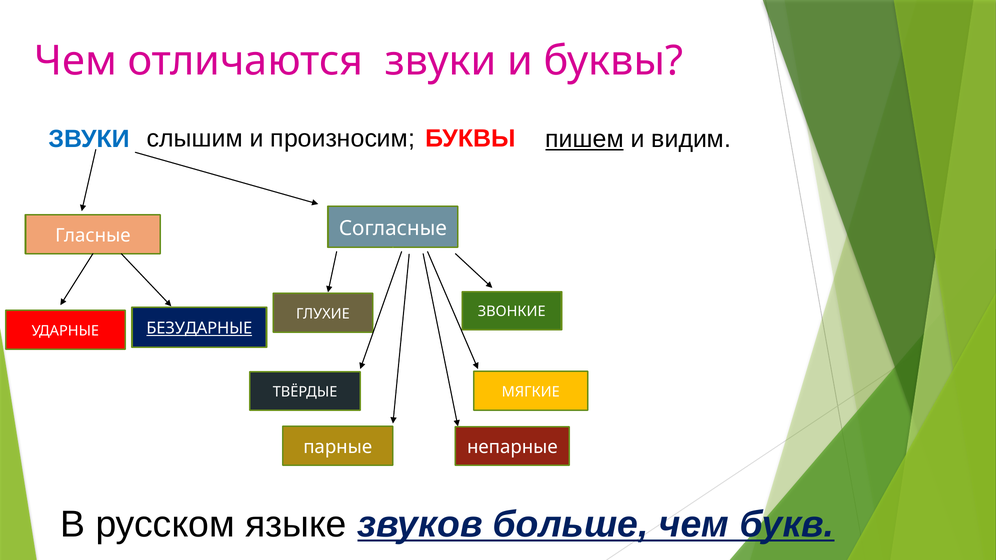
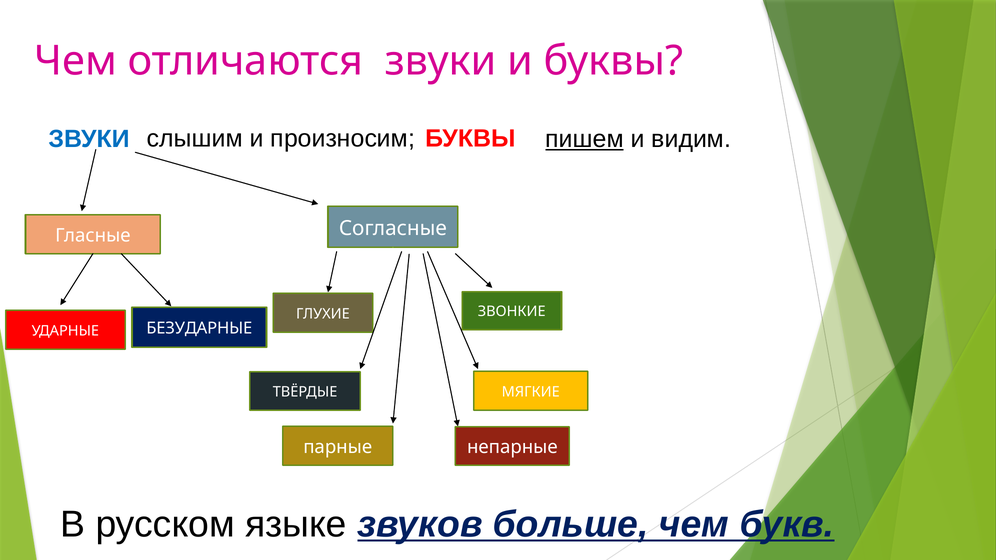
БЕЗУДАРНЫЕ underline: present -> none
